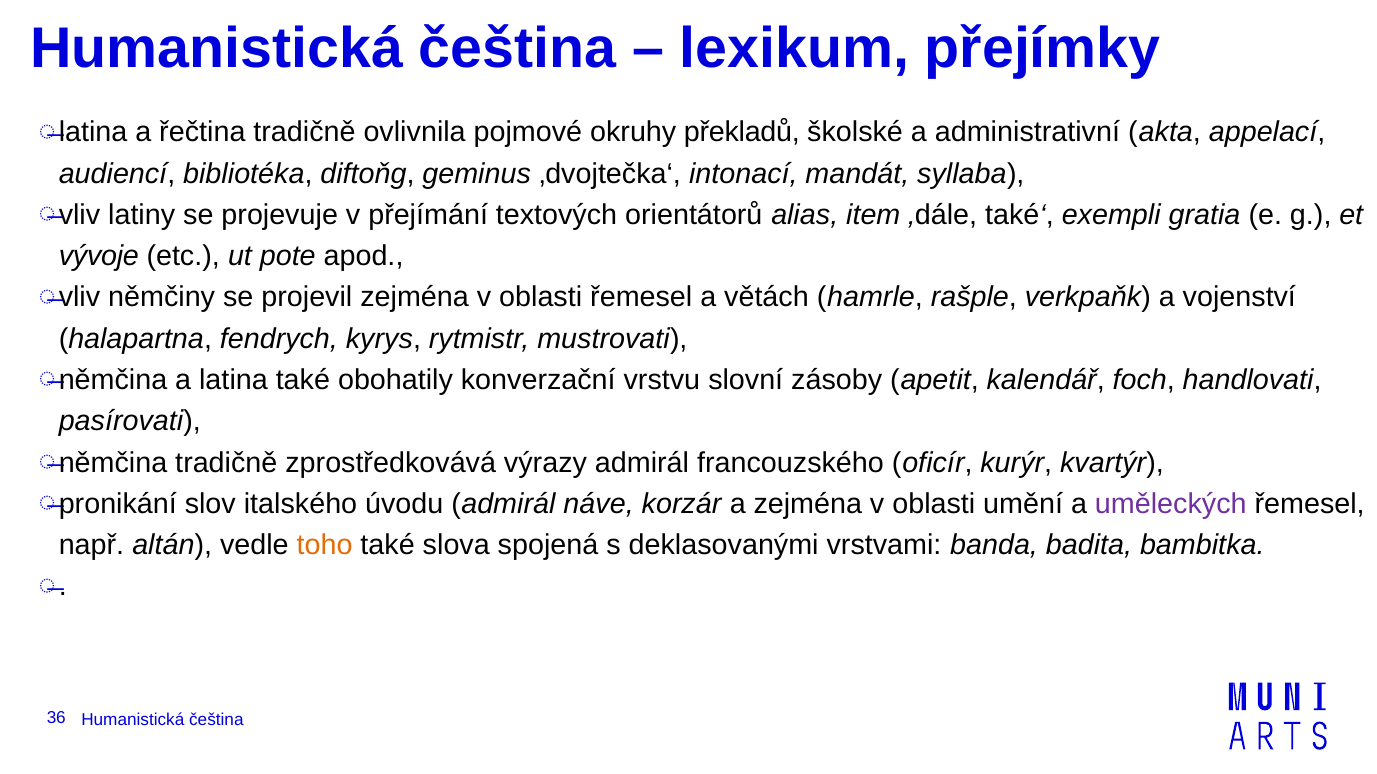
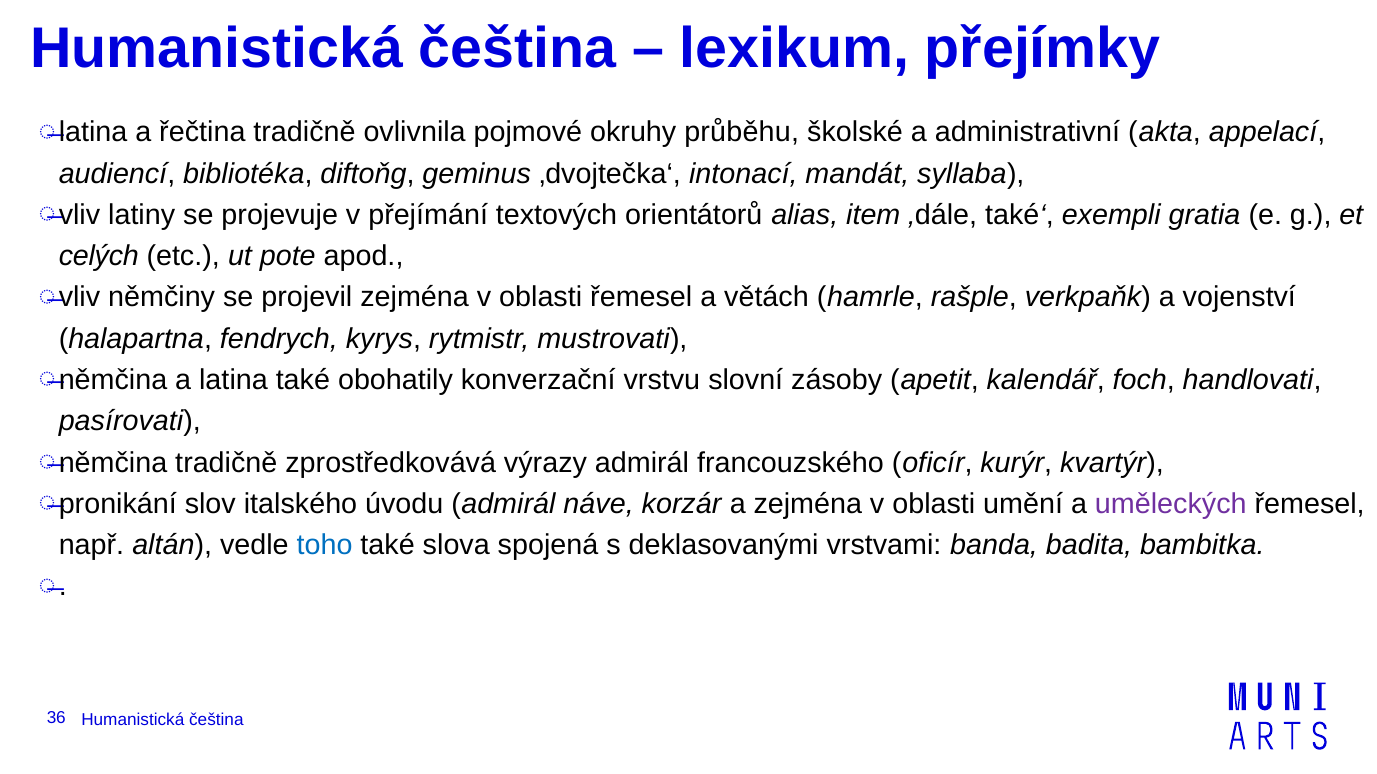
překladů: překladů -> průběhu
vývoje: vývoje -> celých
toho colour: orange -> blue
